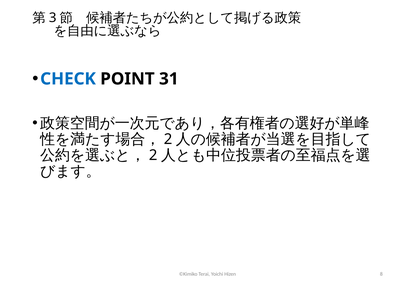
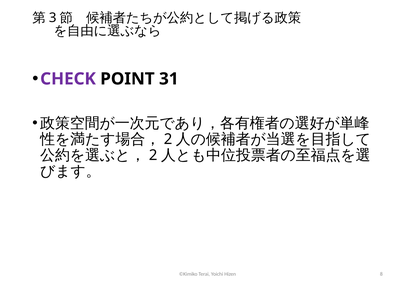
CHECK colour: blue -> purple
